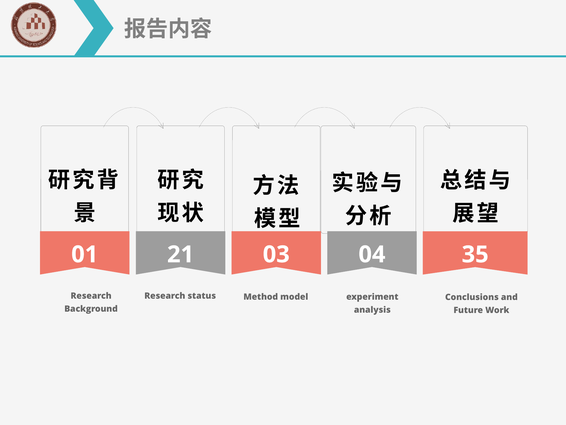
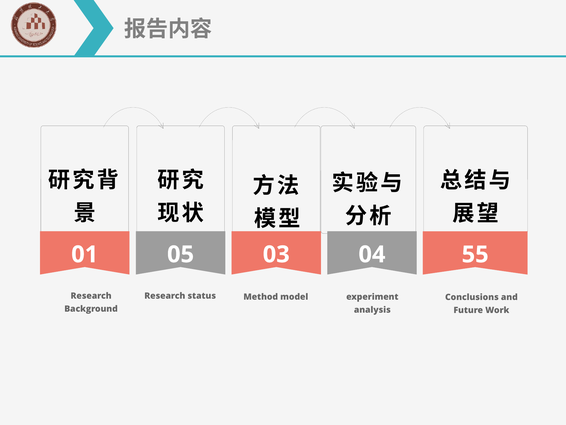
21: 21 -> 05
35: 35 -> 55
